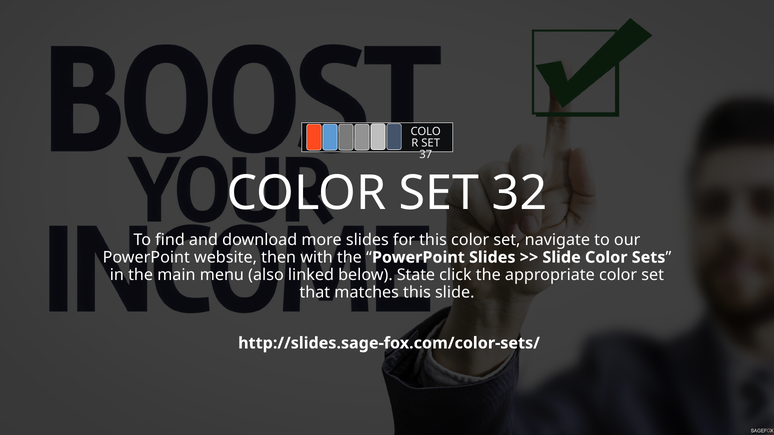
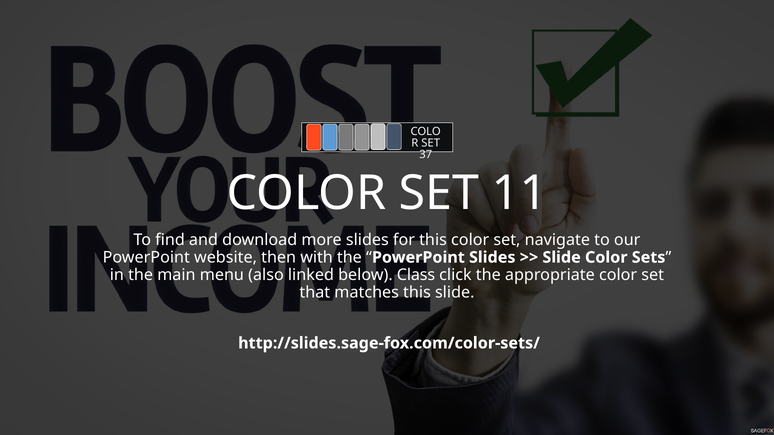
32: 32 -> 11
State: State -> Class
